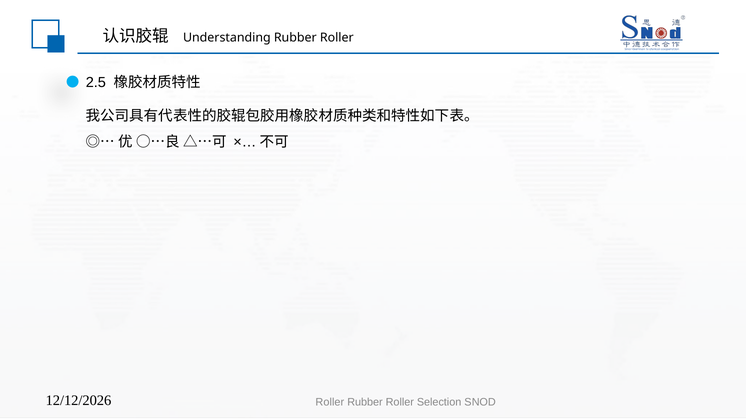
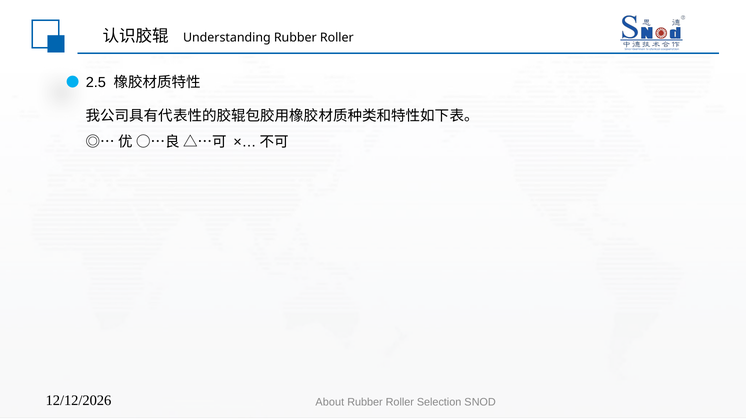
Roller at (330, 403): Roller -> About
